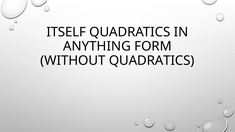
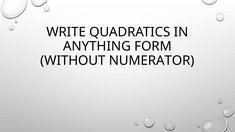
ITSELF: ITSELF -> WRITE
WITHOUT QUADRATICS: QUADRATICS -> NUMERATOR
